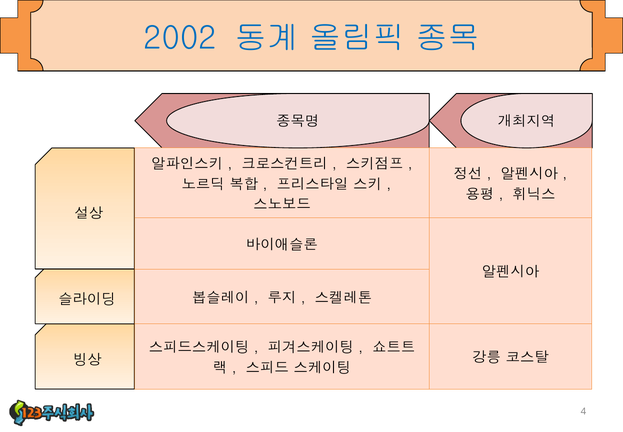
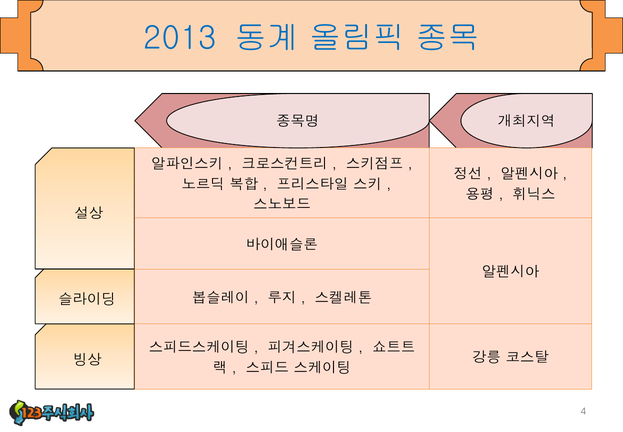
2002: 2002 -> 2013
